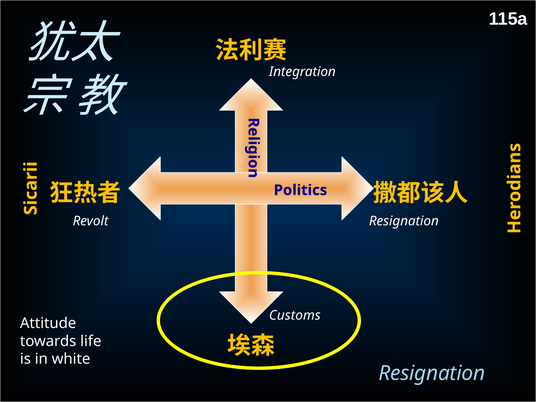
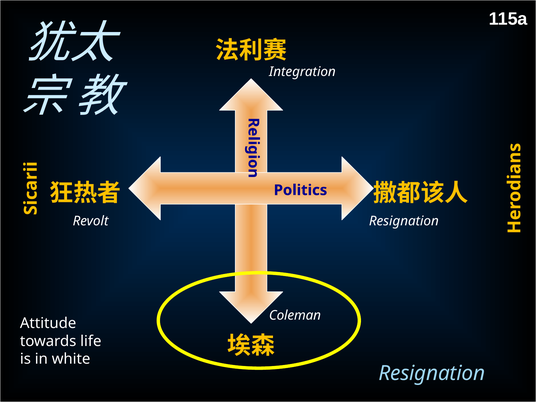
Customs: Customs -> Coleman
